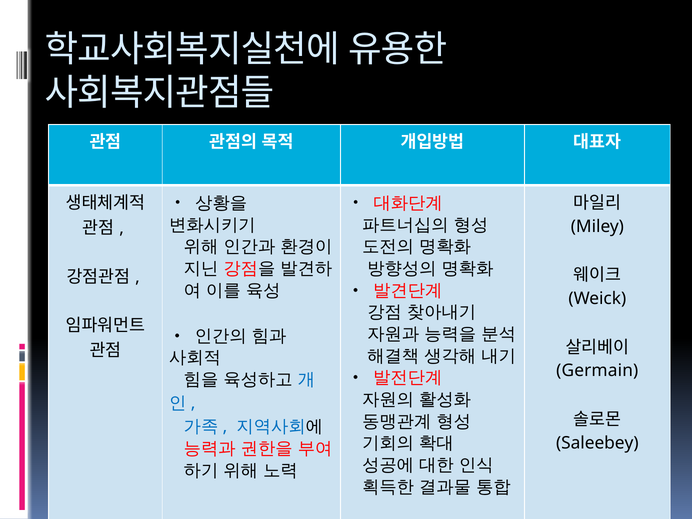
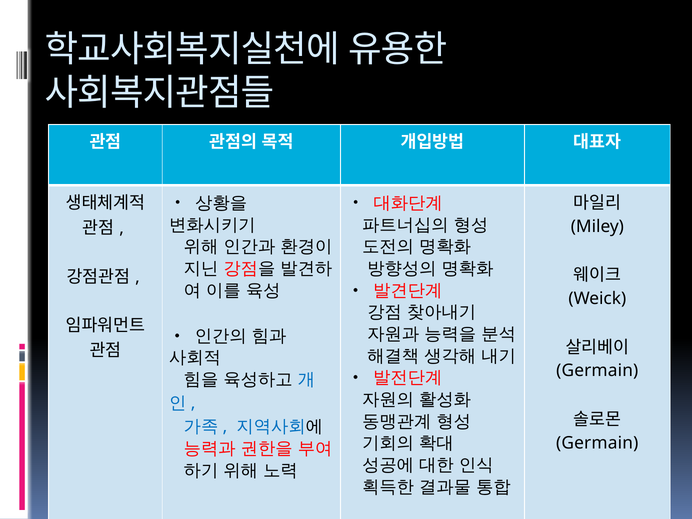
Saleebey at (597, 443): Saleebey -> Germain
